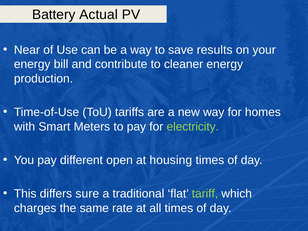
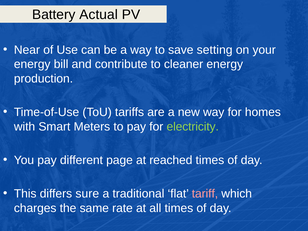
results: results -> setting
open: open -> page
housing: housing -> reached
tariff colour: light green -> pink
